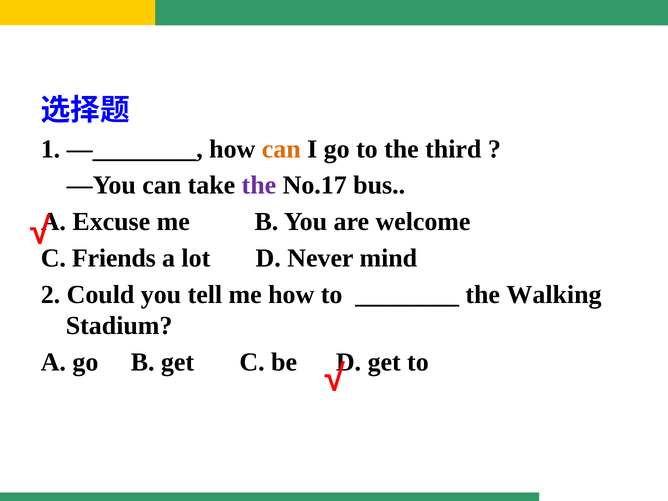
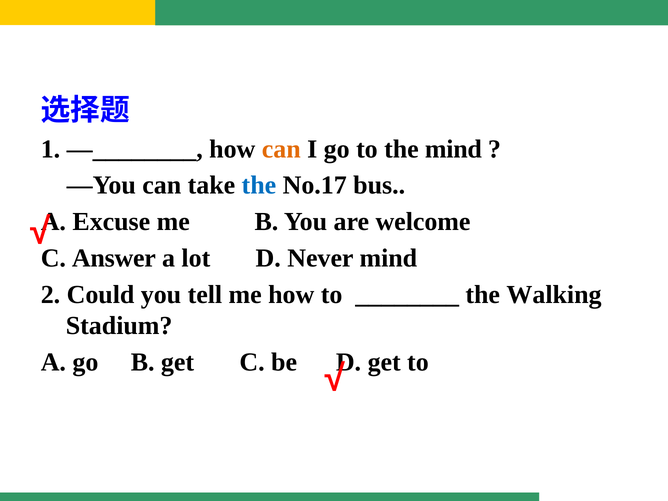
the third: third -> mind
the at (259, 185) colour: purple -> blue
Friends: Friends -> Answer
